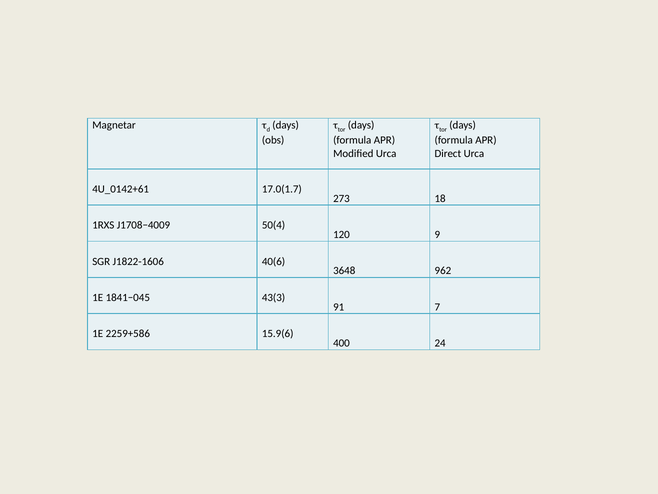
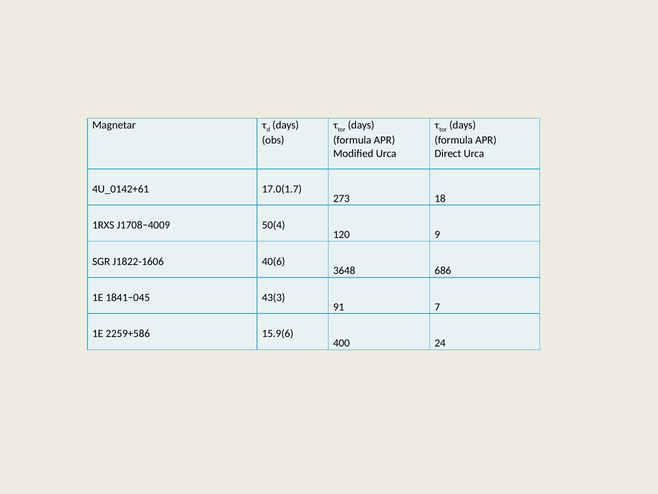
962: 962 -> 686
